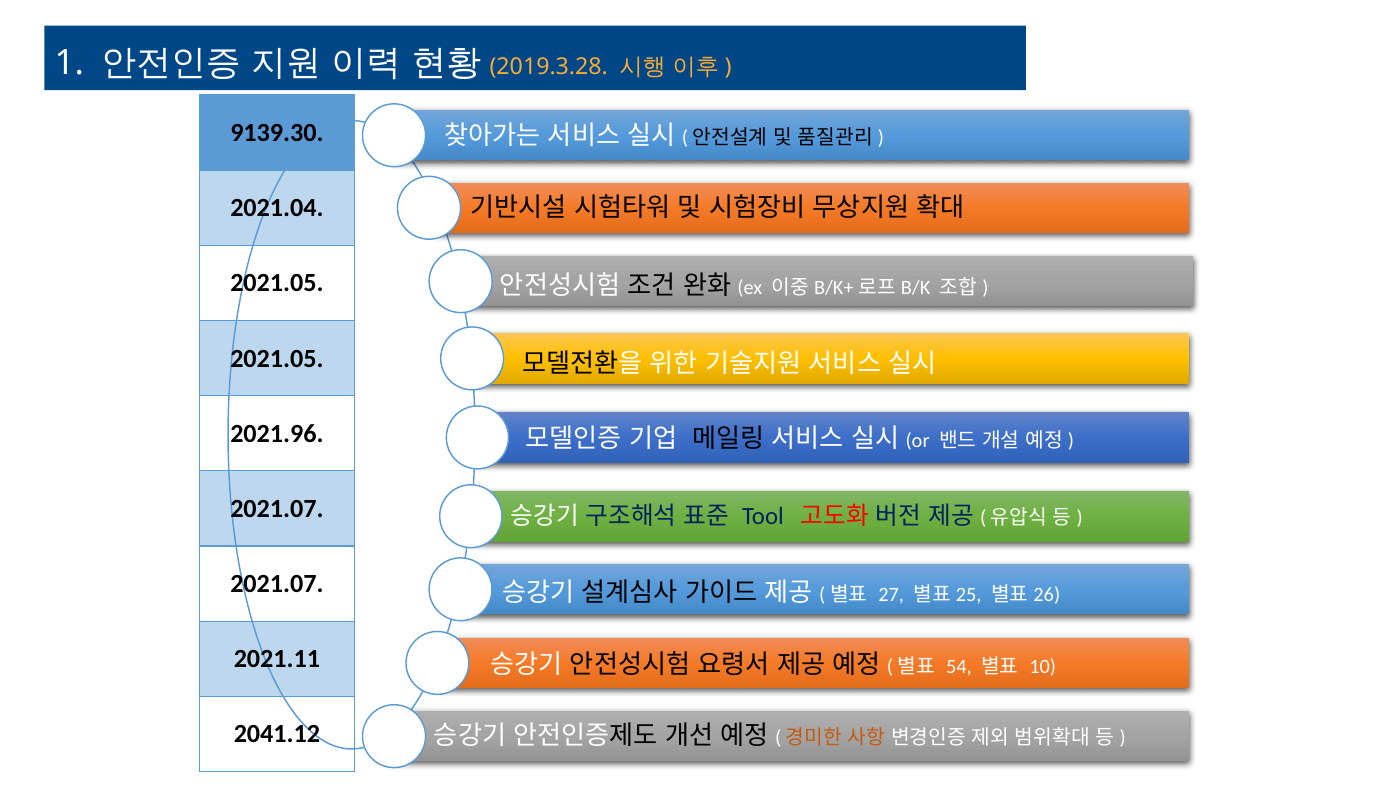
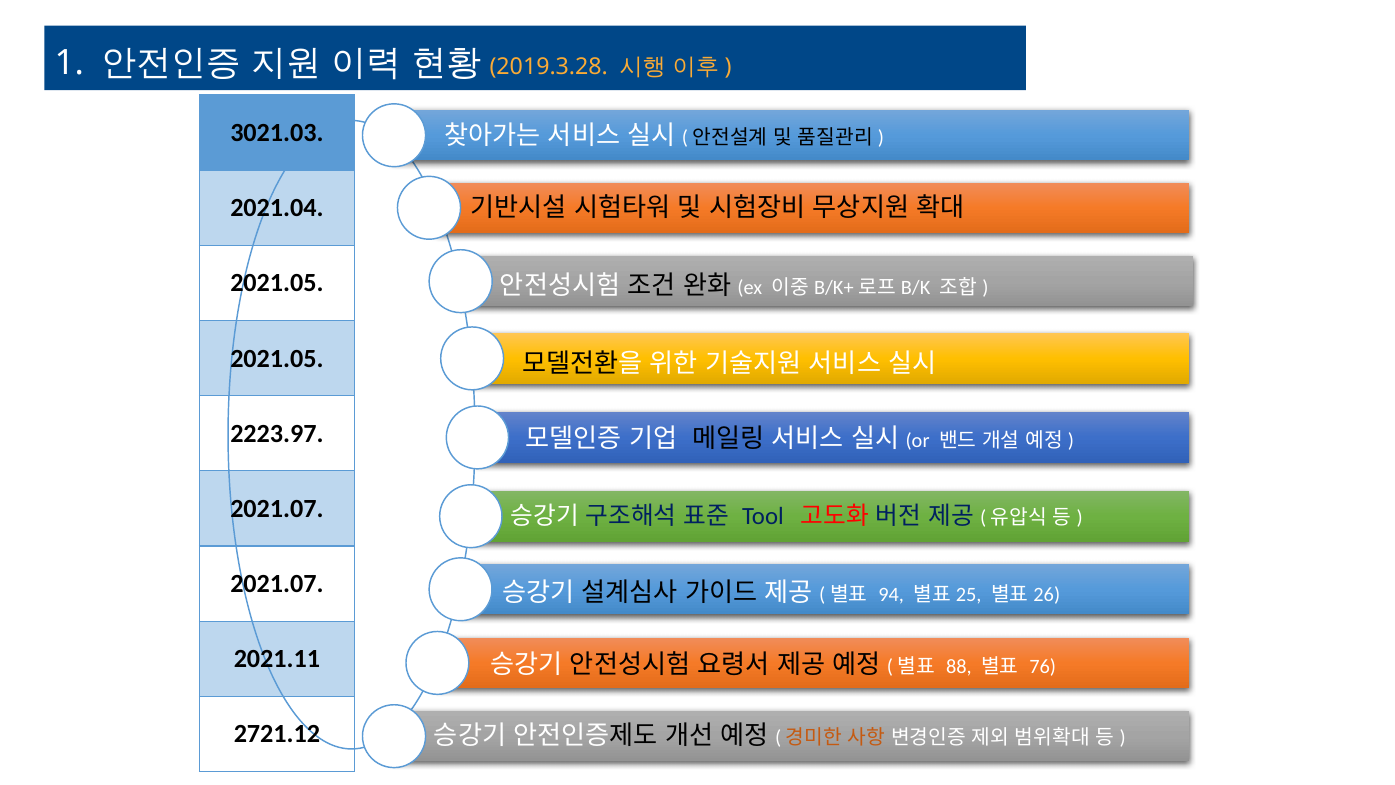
9139.30: 9139.30 -> 3021.03
2021.96: 2021.96 -> 2223.97
27: 27 -> 94
54: 54 -> 88
10: 10 -> 76
2041.12: 2041.12 -> 2721.12
